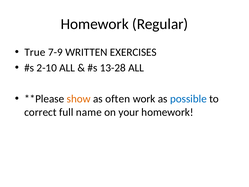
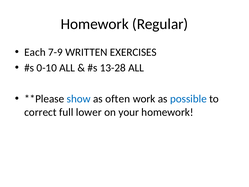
True: True -> Each
2-10: 2-10 -> 0-10
show colour: orange -> blue
name: name -> lower
